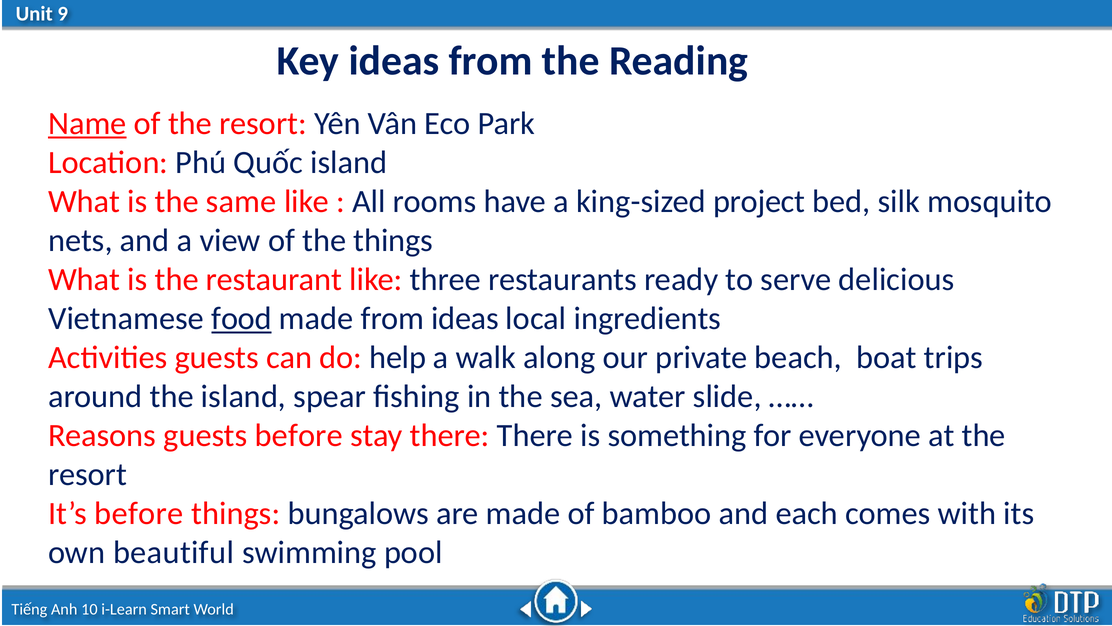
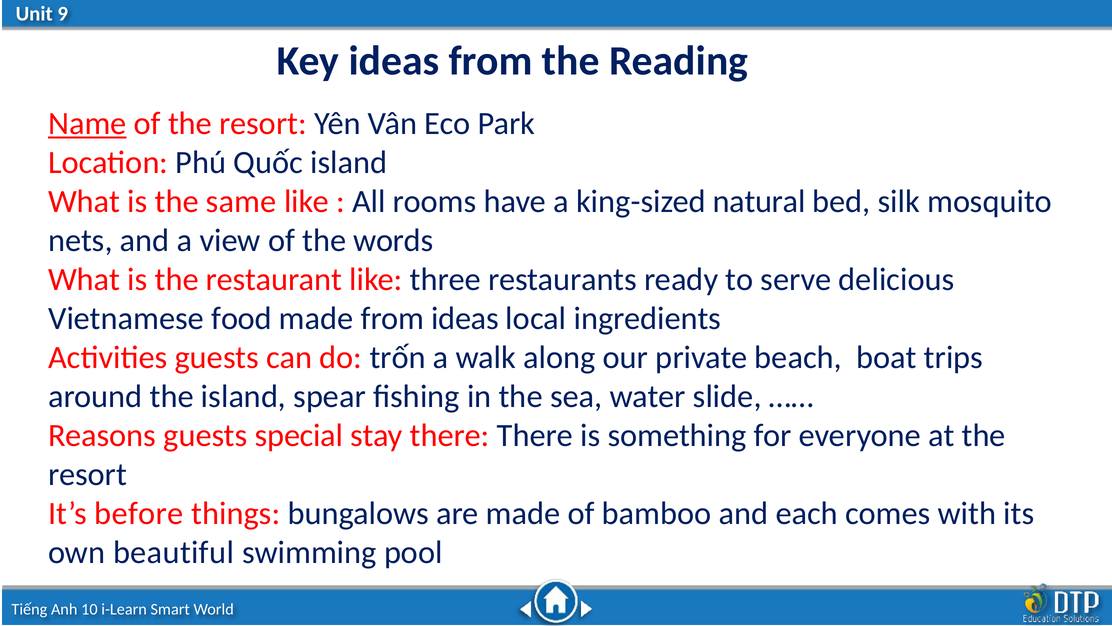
project: project -> natural
the things: things -> words
food underline: present -> none
help: help -> trốn
guests before: before -> special
